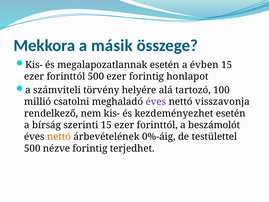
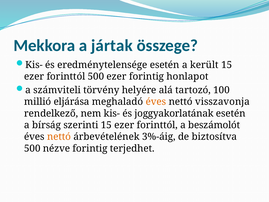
másik: másik -> jártak
megalapozatlannak: megalapozatlannak -> eredménytelensége
évben: évben -> került
csatolni: csatolni -> eljárása
éves at (156, 102) colour: purple -> orange
kezdeményezhet: kezdeményezhet -> joggyakorlatának
0%-áig: 0%-áig -> 3%-áig
testülettel: testülettel -> biztosítva
